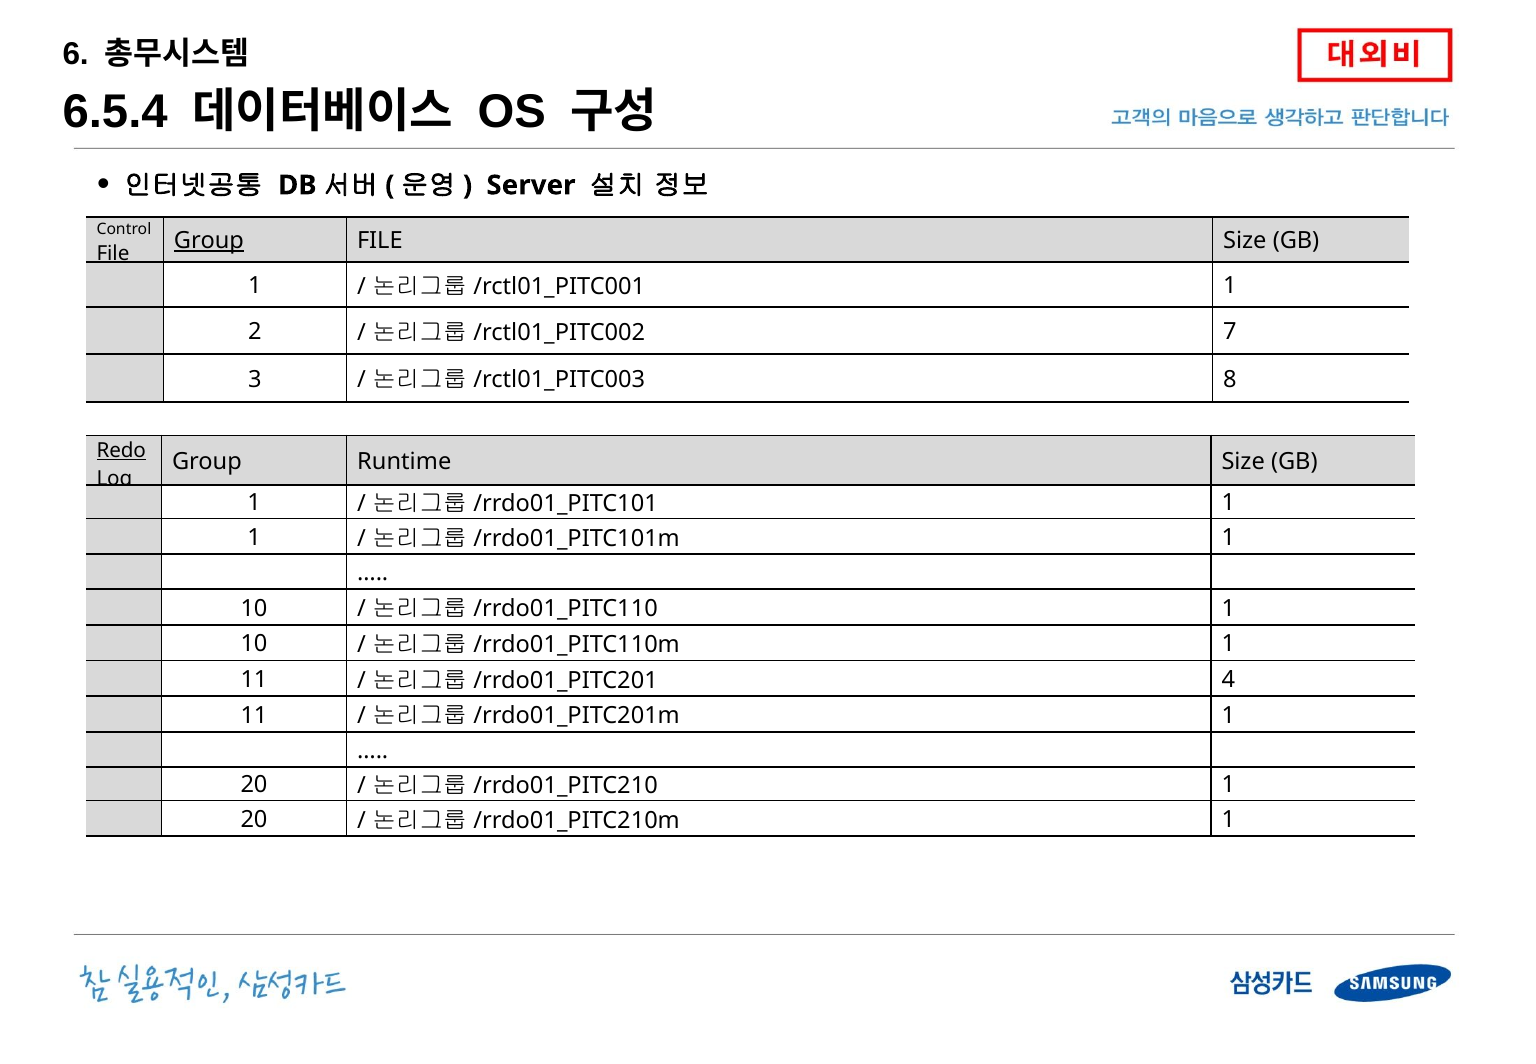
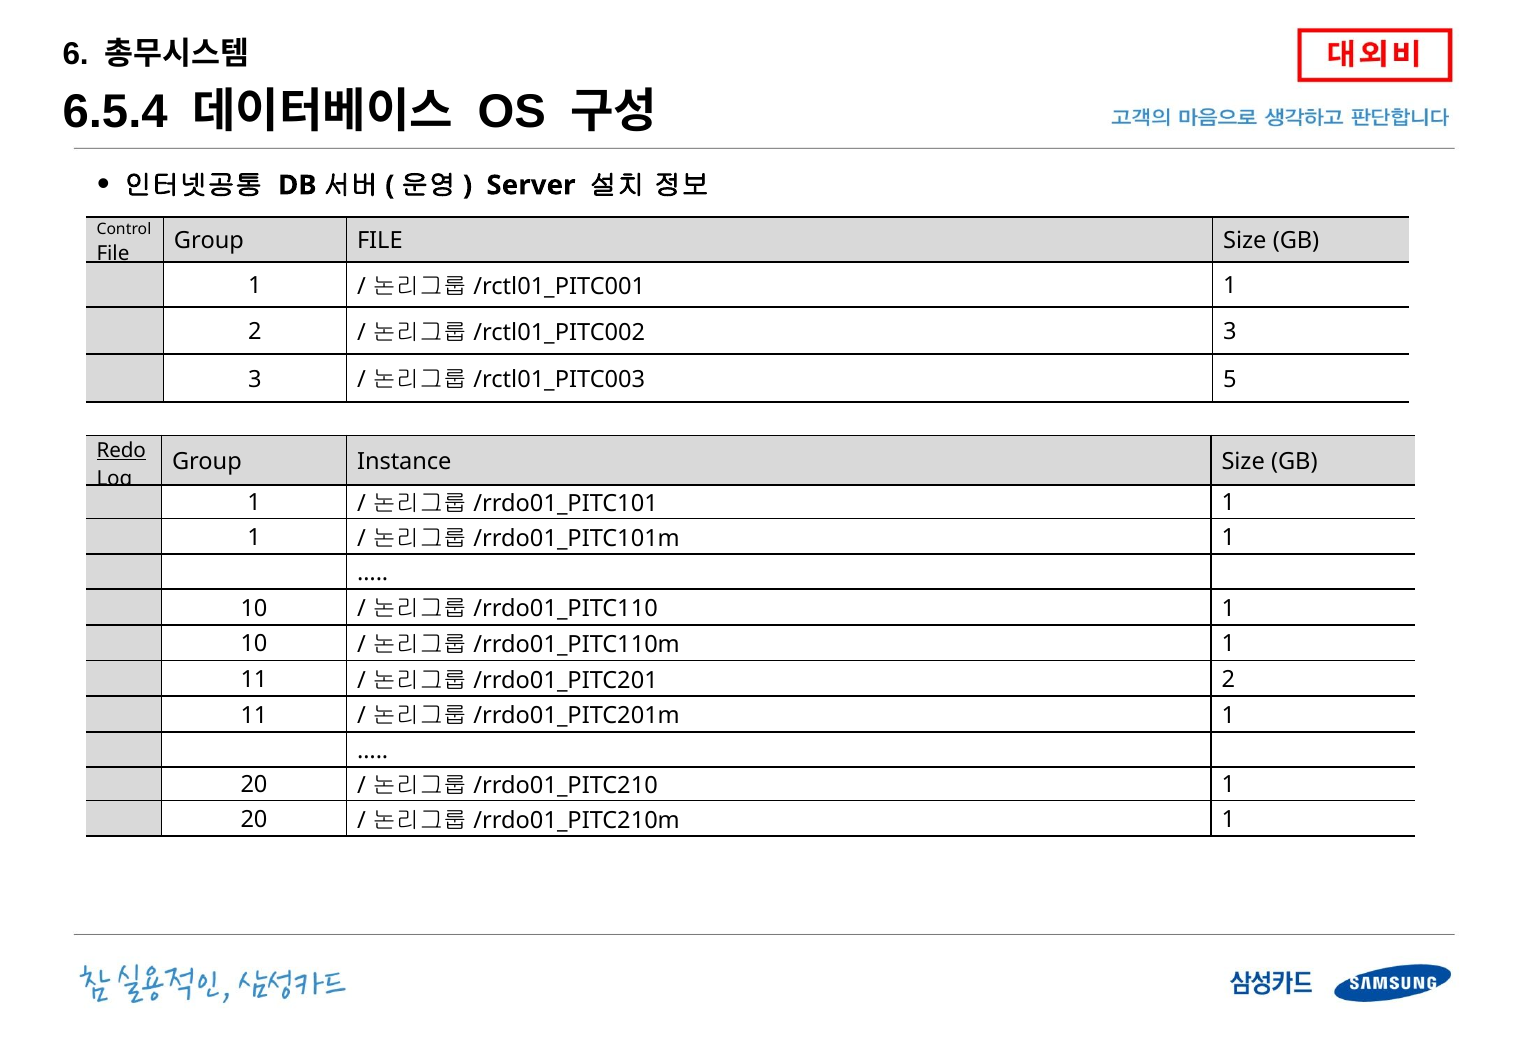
Group at (209, 241) underline: present -> none
7 at (1230, 332): 7 -> 3
8: 8 -> 5
Runtime: Runtime -> Instance
4 at (1228, 679): 4 -> 2
